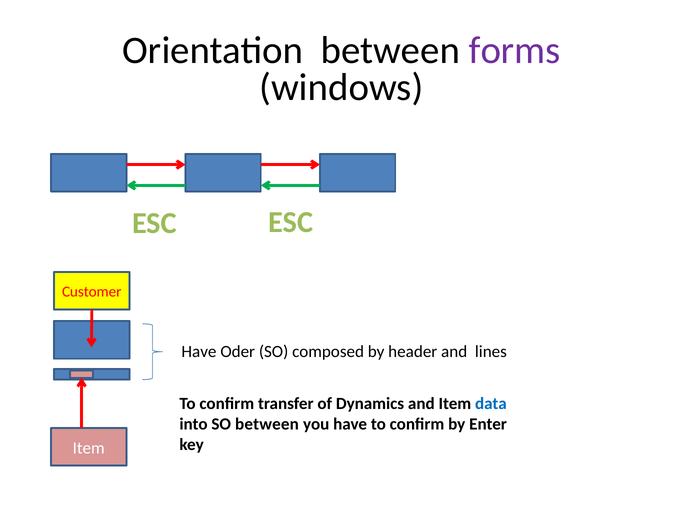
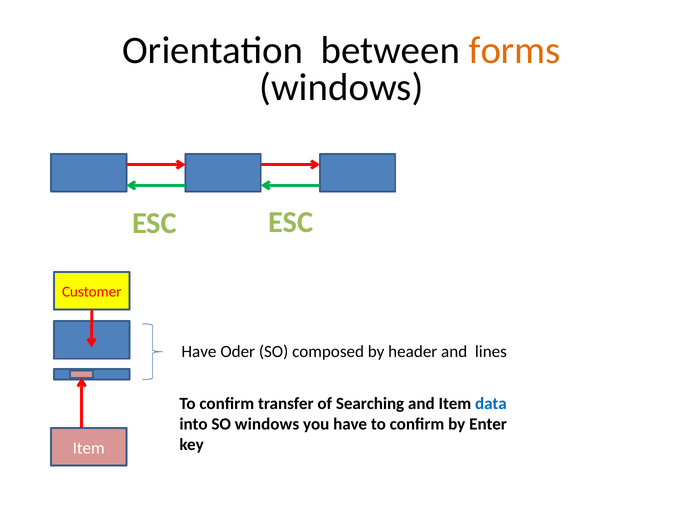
forms colour: purple -> orange
Dynamics: Dynamics -> Searching
SO between: between -> windows
